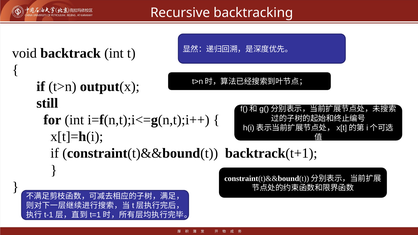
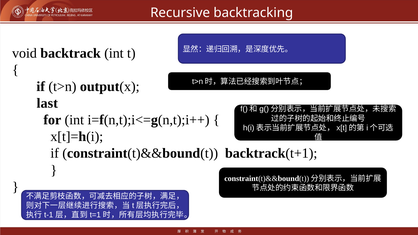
still: still -> last
